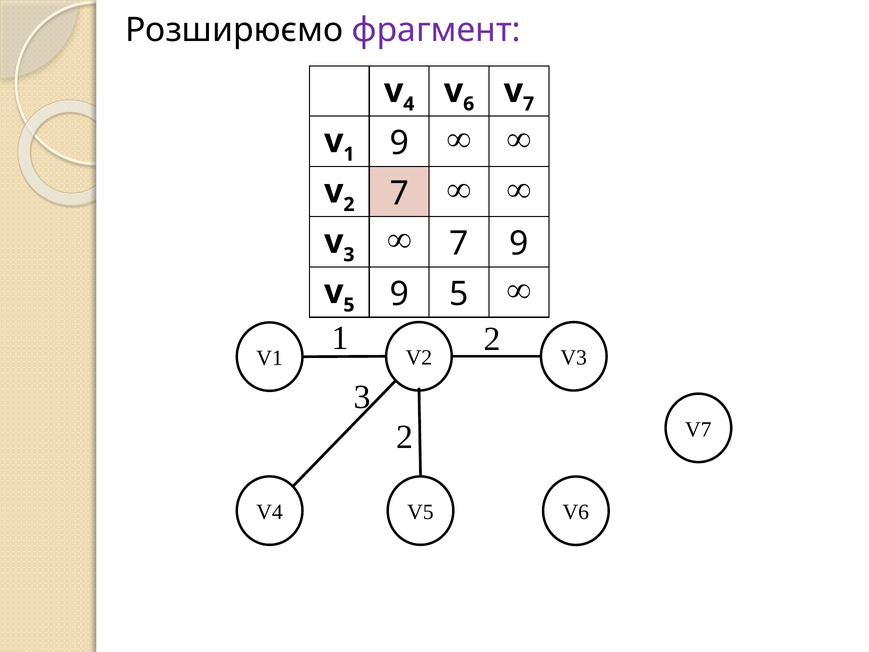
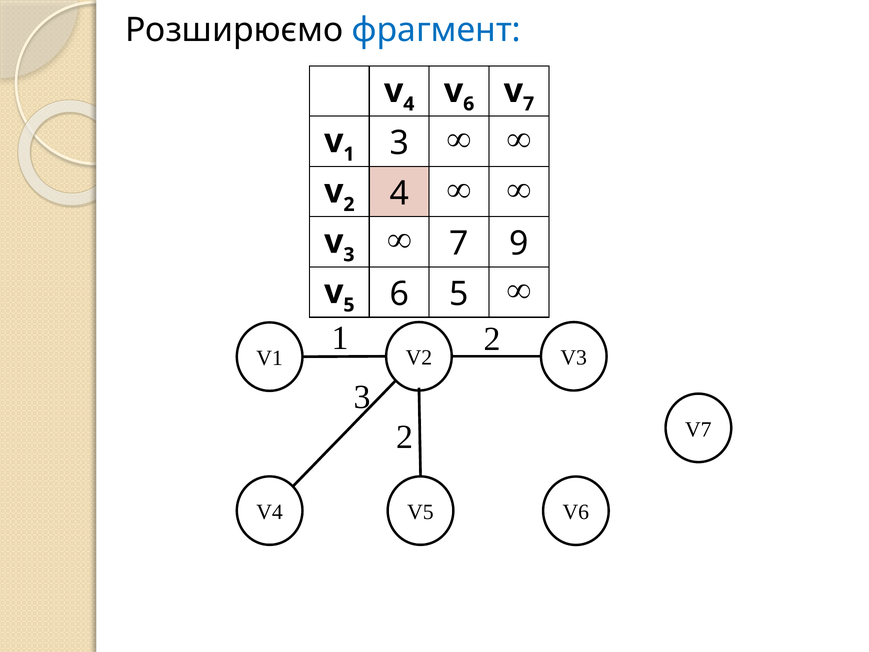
фрагмент colour: purple -> blue
9 at (399, 143): 9 -> 3
7 at (399, 193): 7 -> 4
5 9: 9 -> 6
